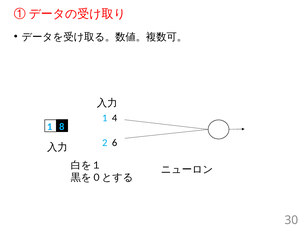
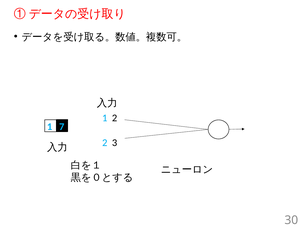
1 4: 4 -> 2
8: 8 -> 7
6: 6 -> 3
